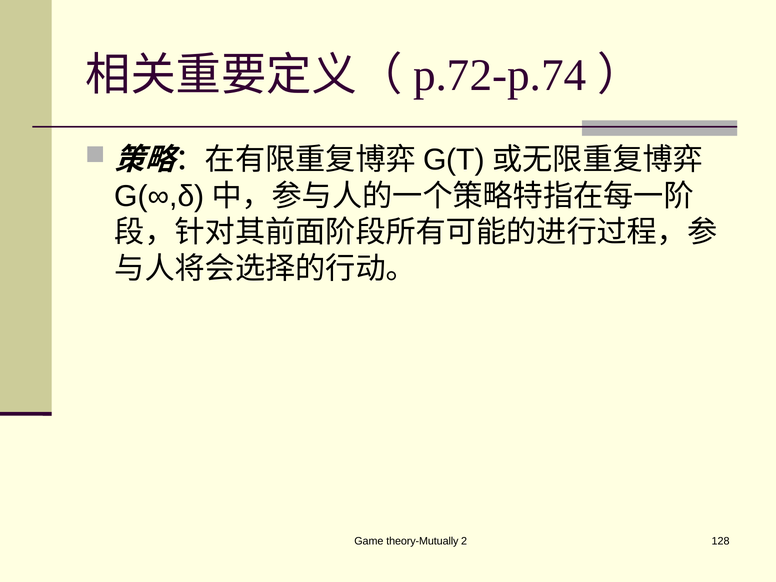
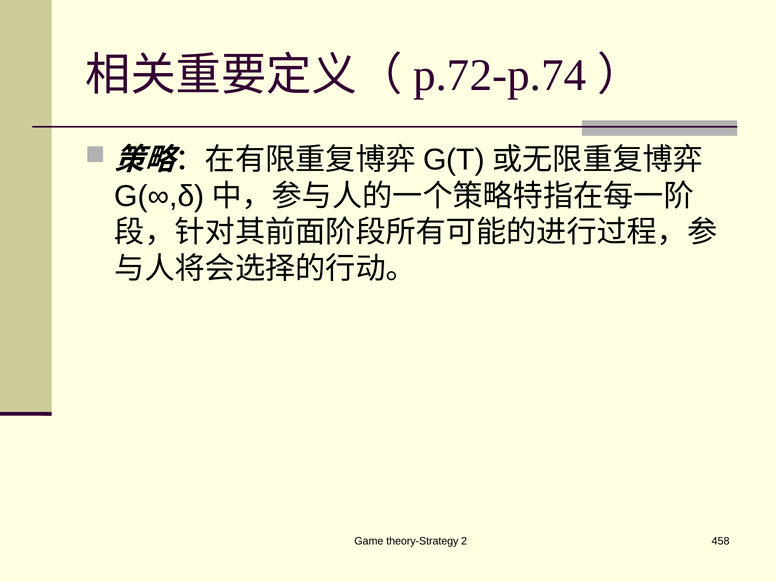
theory-Mutually: theory-Mutually -> theory-Strategy
128: 128 -> 458
